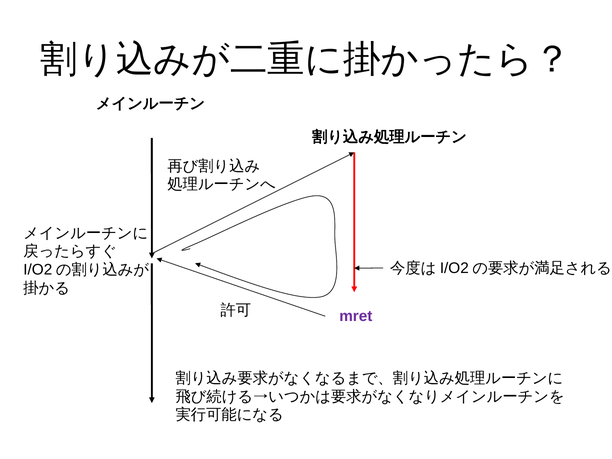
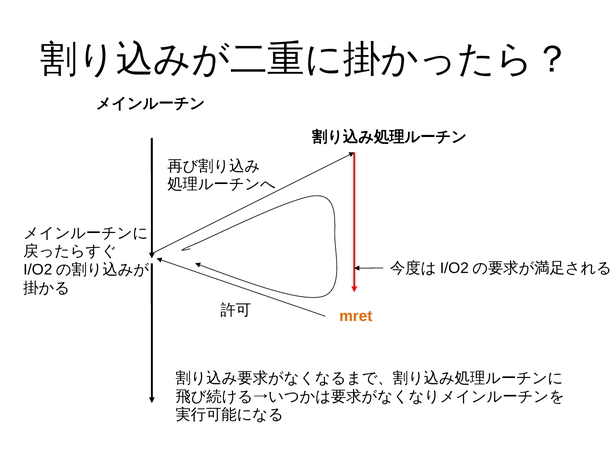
mret colour: purple -> orange
